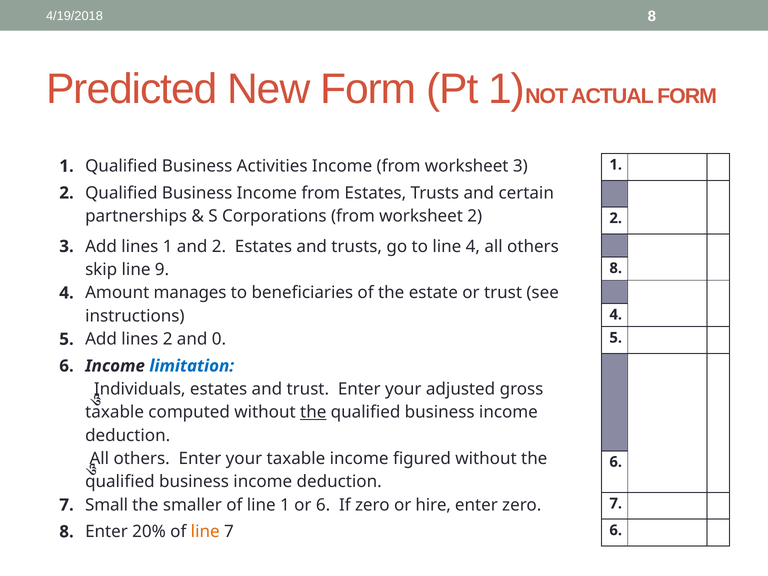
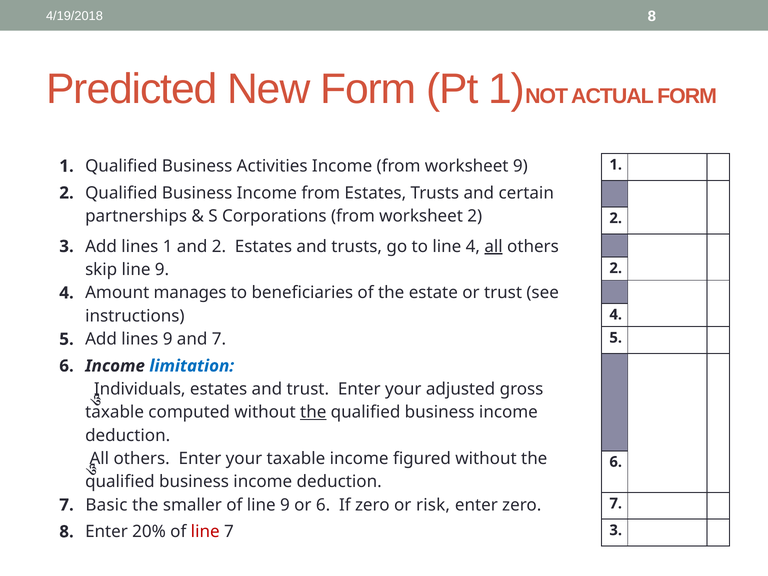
worksheet 3: 3 -> 9
all at (494, 246) underline: none -> present
9 8: 8 -> 2
lines 2: 2 -> 9
and 0: 0 -> 7
Small: Small -> Basic
of line 1: 1 -> 9
hire: hire -> risk
line at (205, 532) colour: orange -> red
7 6: 6 -> 3
